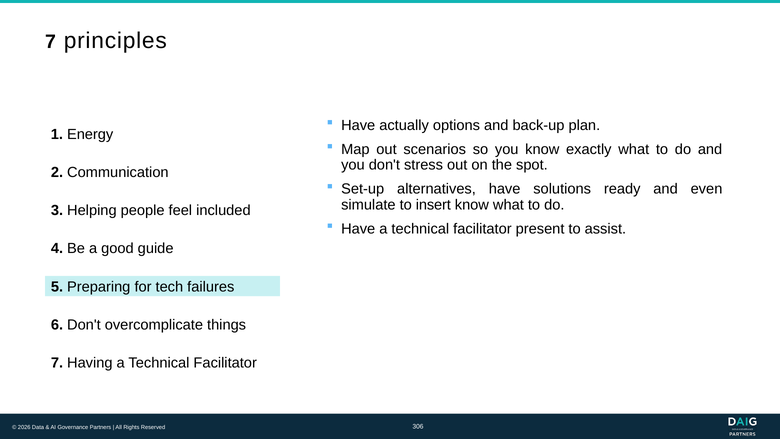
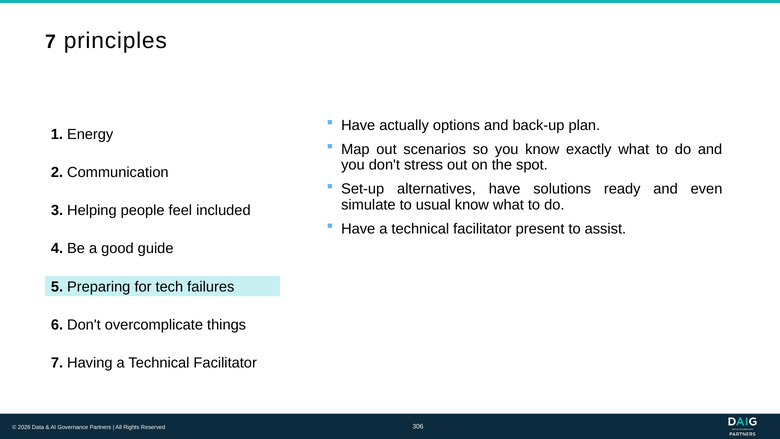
insert: insert -> usual
